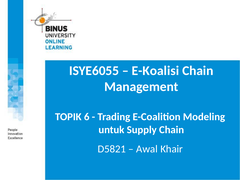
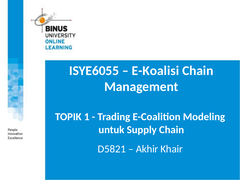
6: 6 -> 1
Awal: Awal -> Akhir
